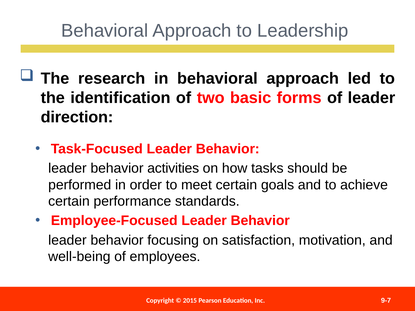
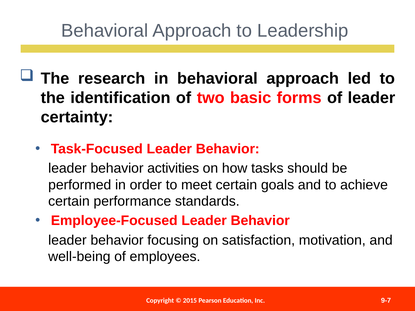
direction: direction -> certainty
